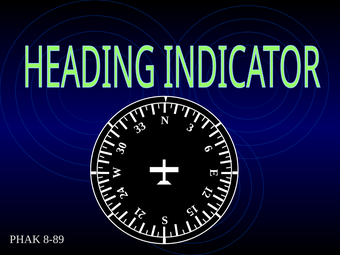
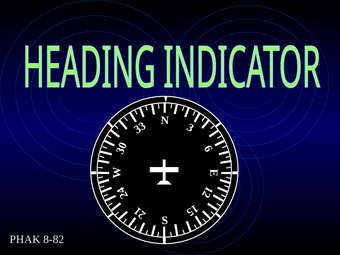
8-89: 8-89 -> 8-82
